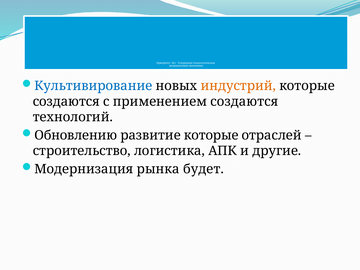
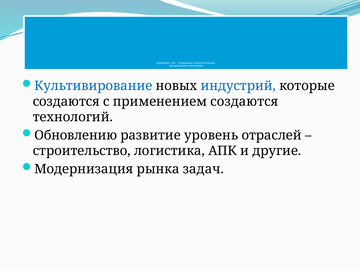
индустрий colour: orange -> blue
развитие которые: которые -> уровень
будет: будет -> задач
